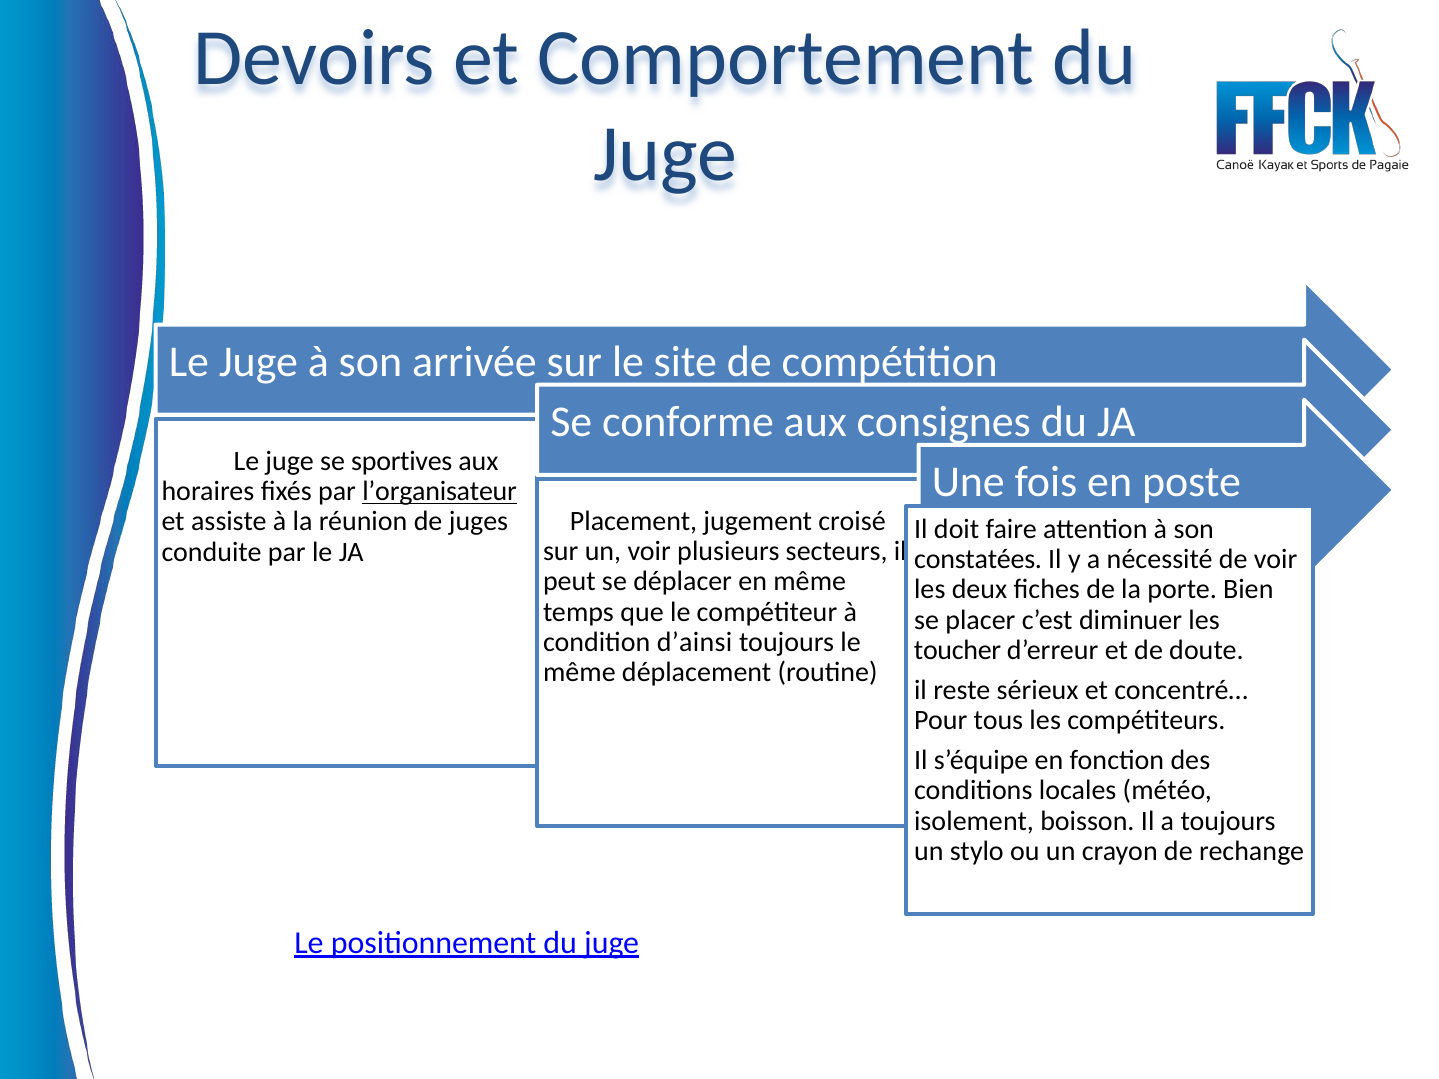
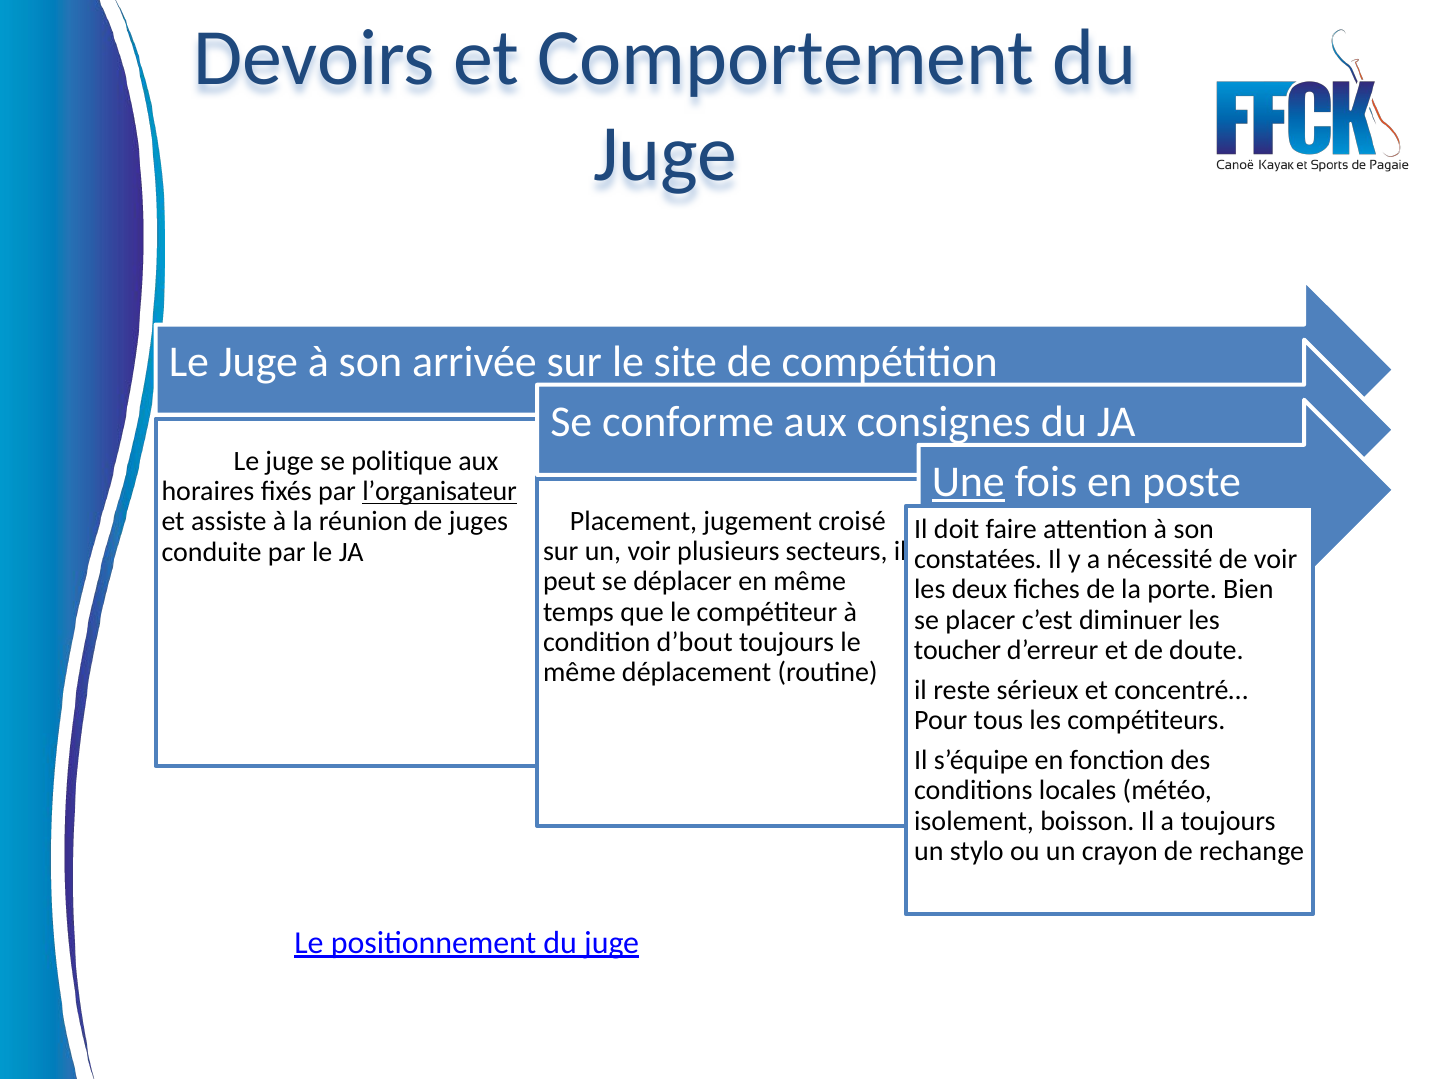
sportives: sportives -> politique
Une underline: none -> present
d’ainsi: d’ainsi -> d’bout
